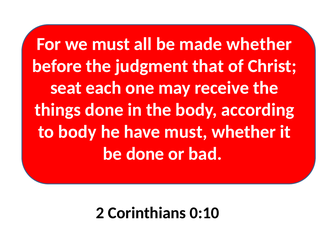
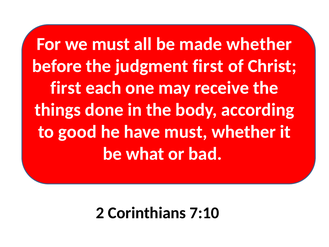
judgment that: that -> first
seat at (66, 88): seat -> first
to body: body -> good
be done: done -> what
0:10: 0:10 -> 7:10
